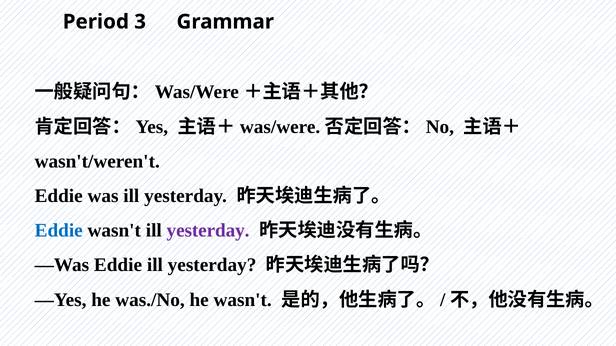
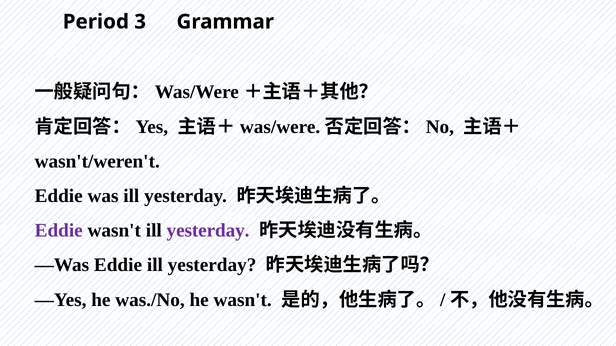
Eddie at (59, 231) colour: blue -> purple
